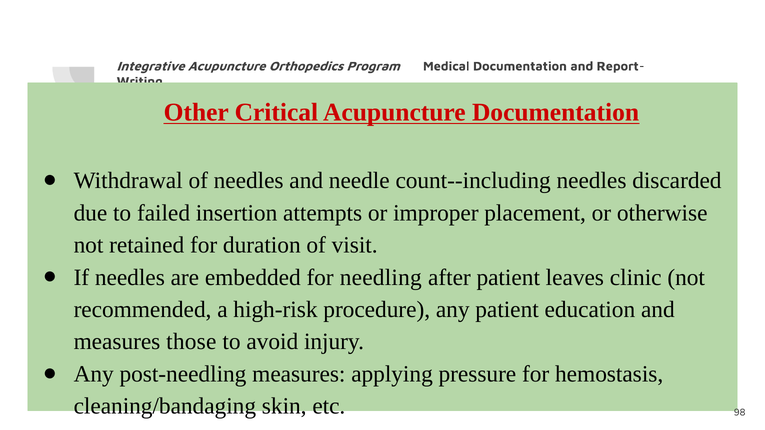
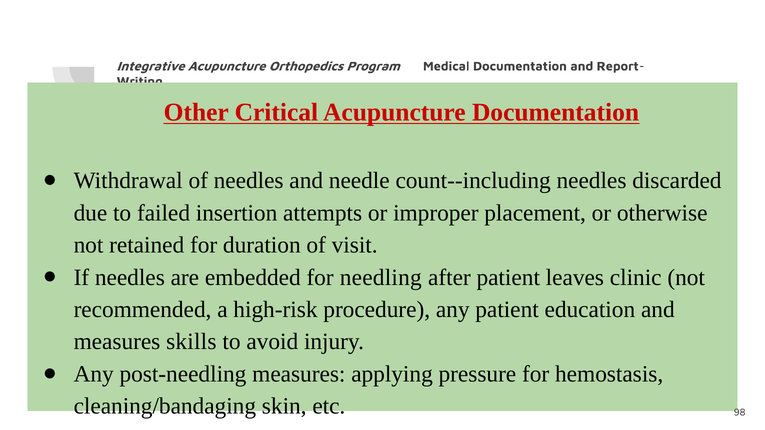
those: those -> skills
